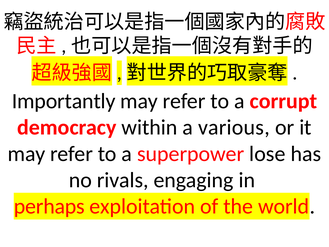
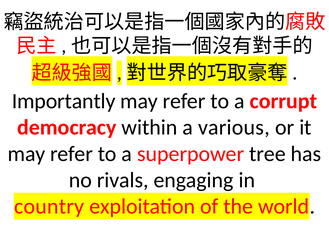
lose: lose -> tree
perhaps: perhaps -> country
